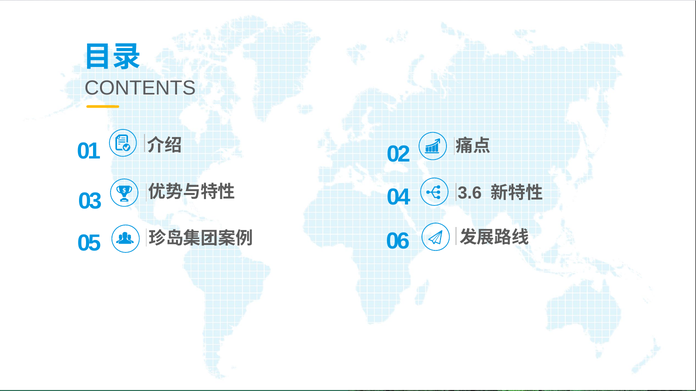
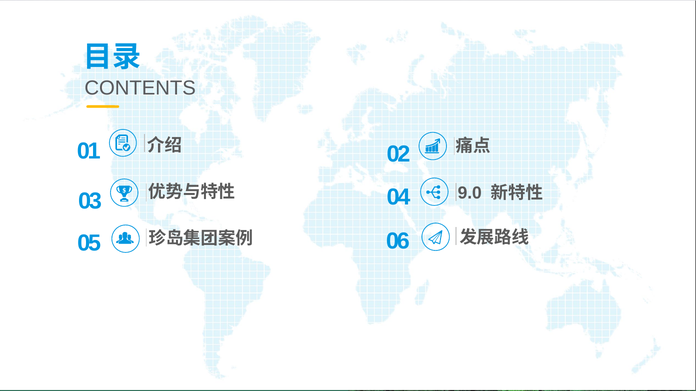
3.6: 3.6 -> 9.0
